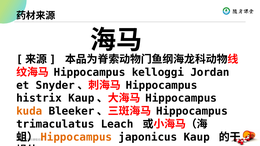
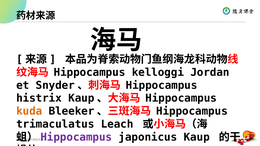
Hippocampus at (76, 137) colour: orange -> purple
